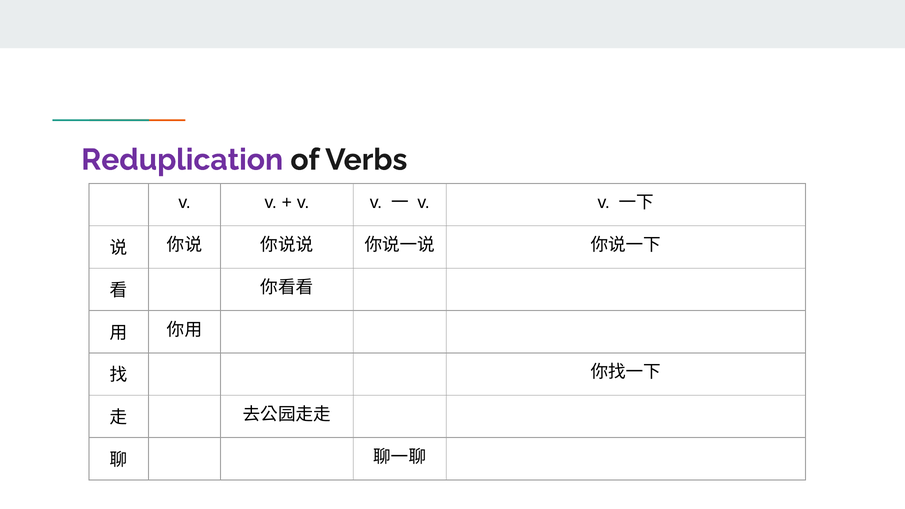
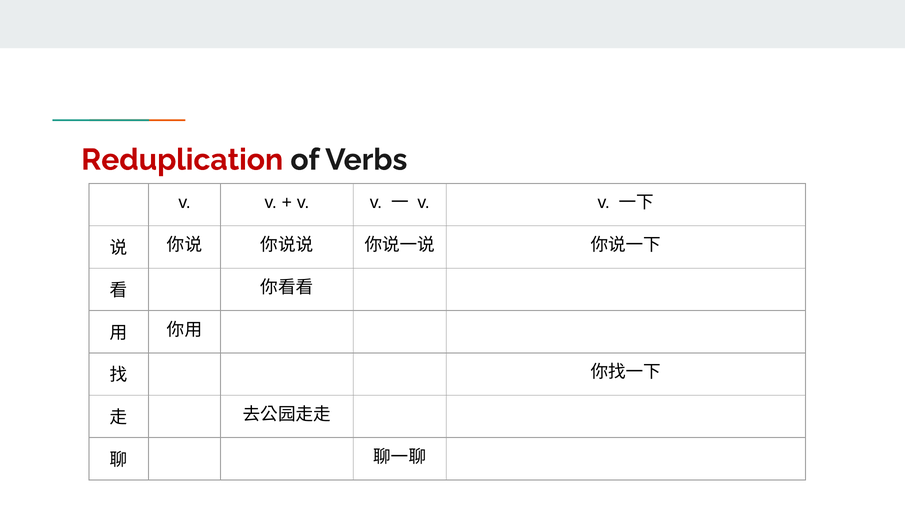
Reduplication colour: purple -> red
